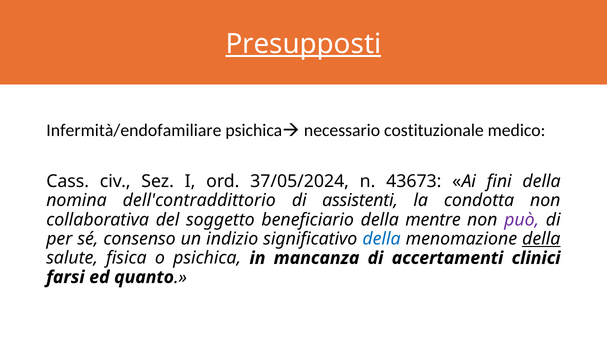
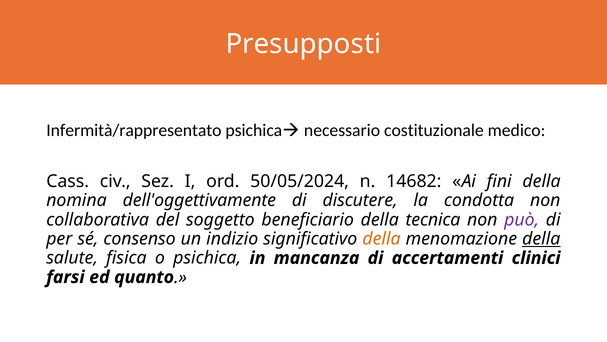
Presupposti underline: present -> none
Infermità/endofamiliare: Infermità/endofamiliare -> Infermità/rappresentato
37/05/2024: 37/05/2024 -> 50/05/2024
43673: 43673 -> 14682
dell'contraddittorio: dell'contraddittorio -> dell'oggettivamente
assistenti: assistenti -> discutere
mentre: mentre -> tecnica
della at (382, 238) colour: blue -> orange
